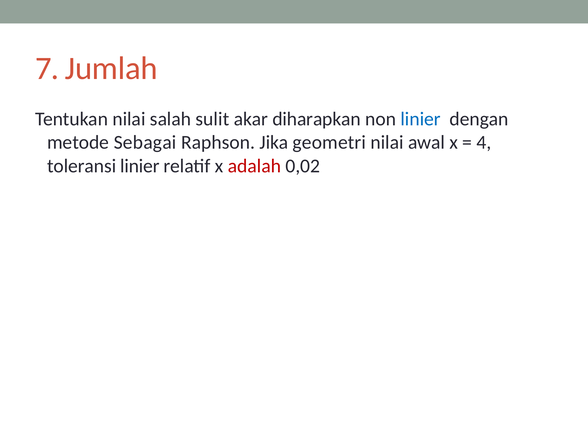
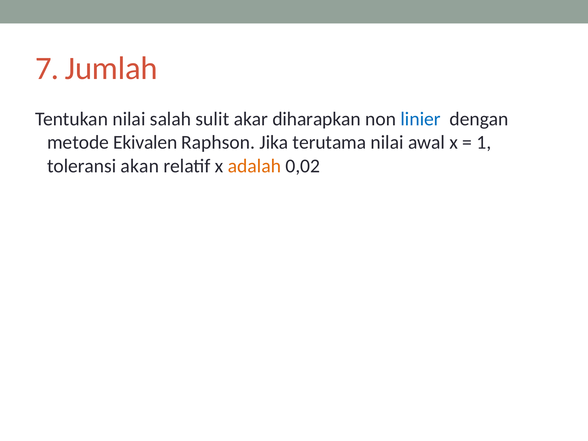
Sebagai: Sebagai -> Ekivalen
geometri: geometri -> terutama
4: 4 -> 1
toleransi linier: linier -> akan
adalah colour: red -> orange
